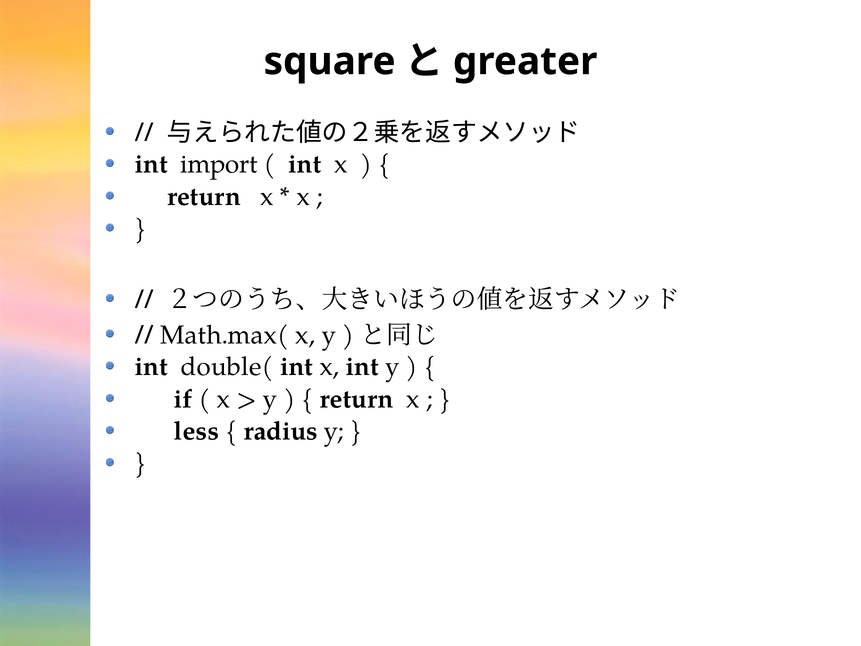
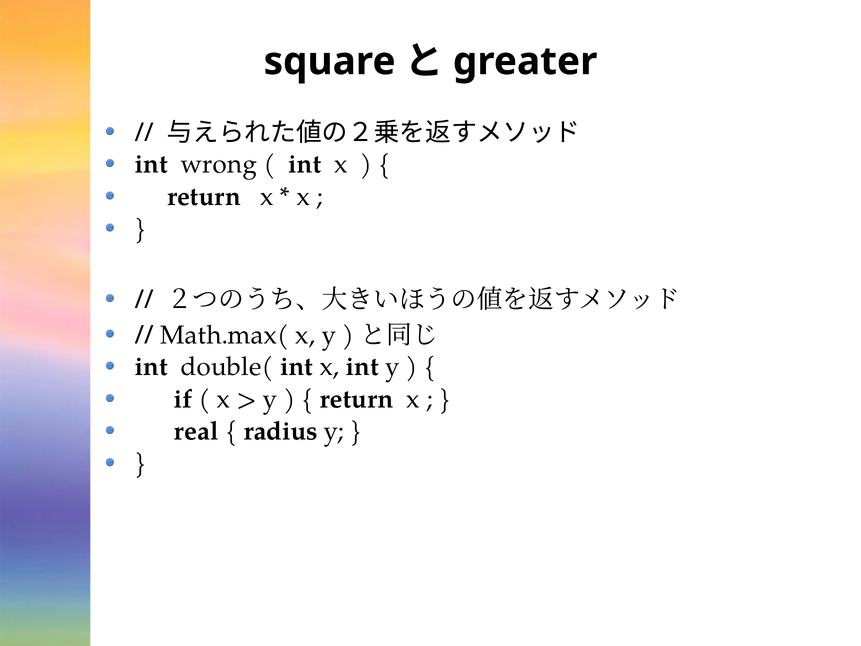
import: import -> wrong
less: less -> real
